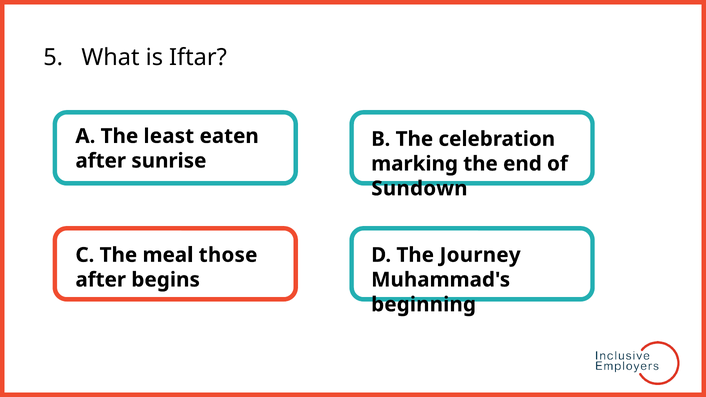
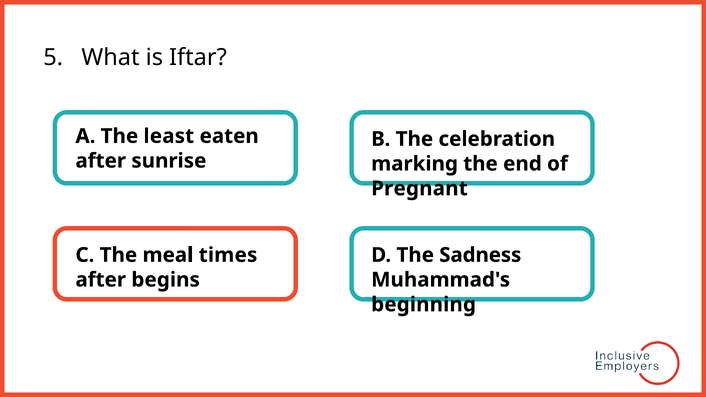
Sundown: Sundown -> Pregnant
those: those -> times
Journey: Journey -> Sadness
